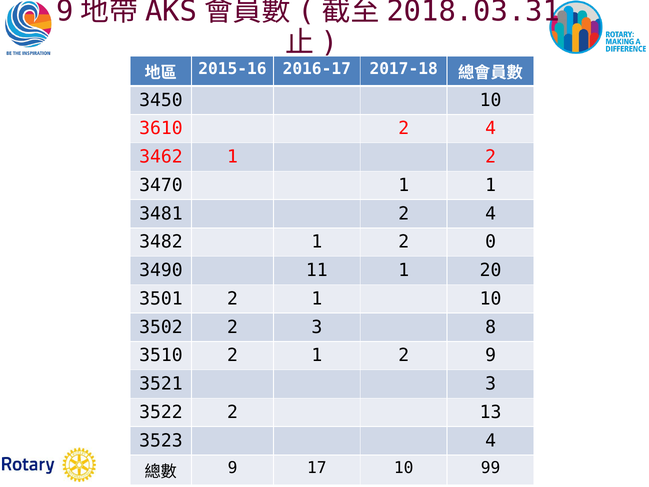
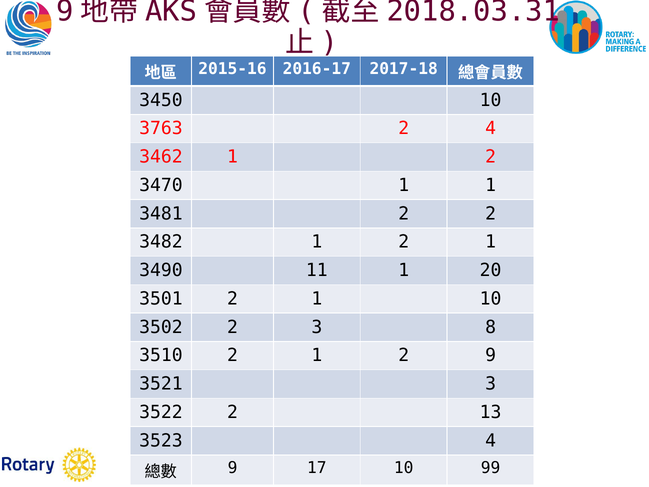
3610: 3610 -> 3763
3481 2 4: 4 -> 2
1 2 0: 0 -> 1
